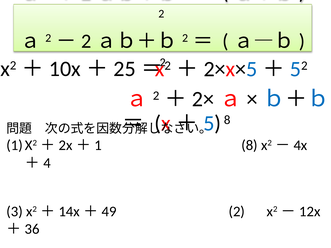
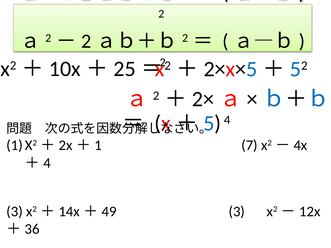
8 at (227, 120): 8 -> 4
8 at (250, 145): 8 -> 7
2 at (237, 212): 2 -> 3
